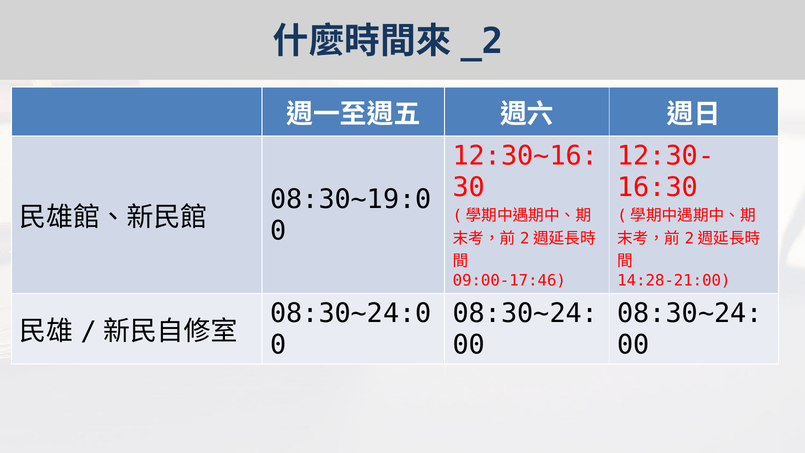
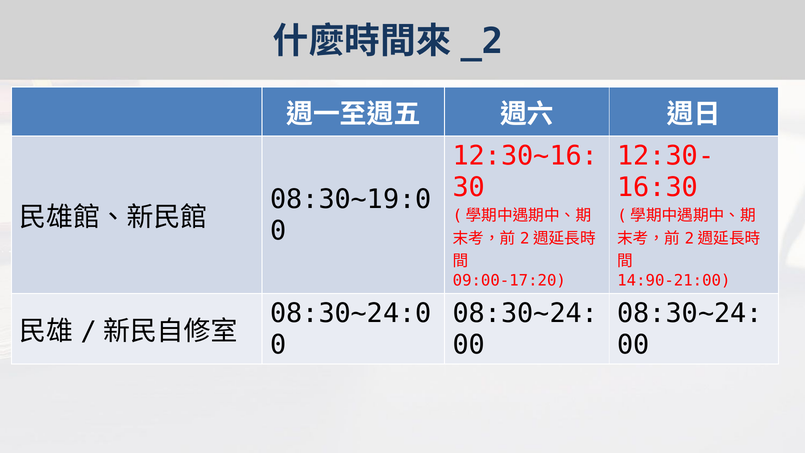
09:00-17:46: 09:00-17:46 -> 09:00-17:20
14:28-21:00: 14:28-21:00 -> 14:90-21:00
